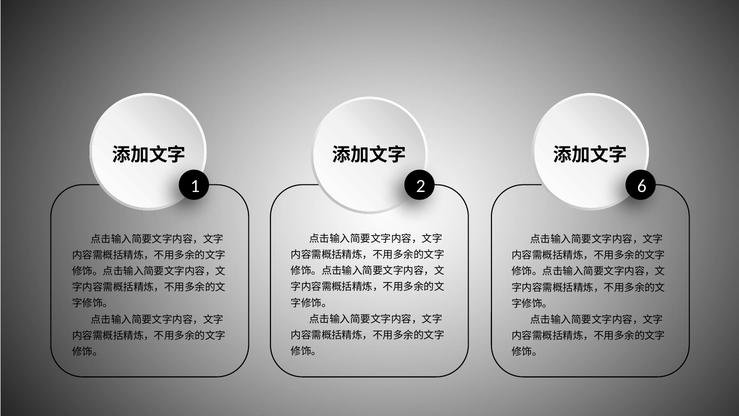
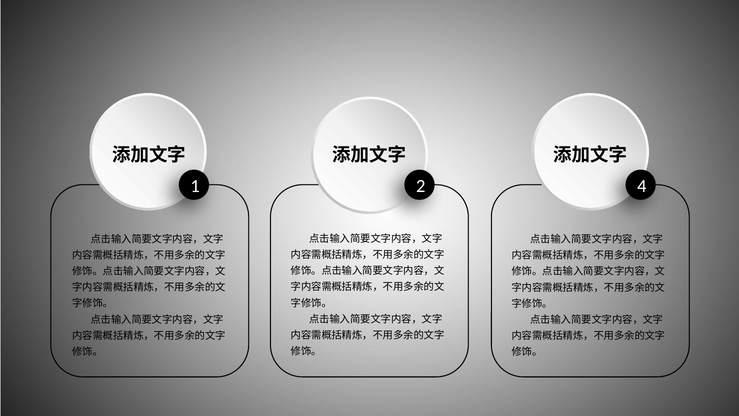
6: 6 -> 4
